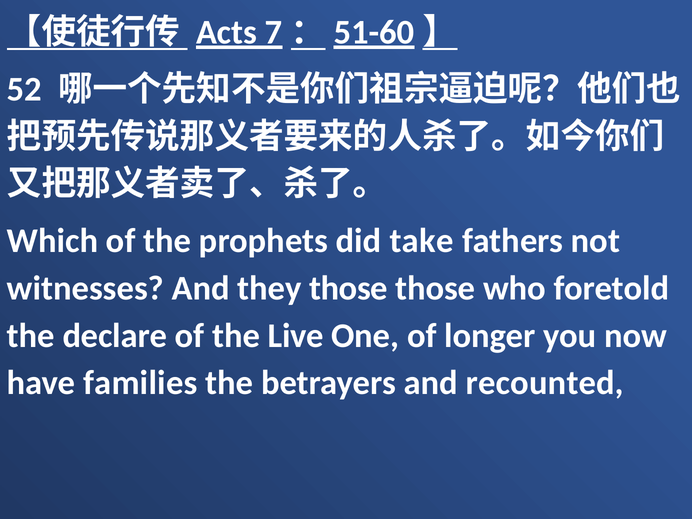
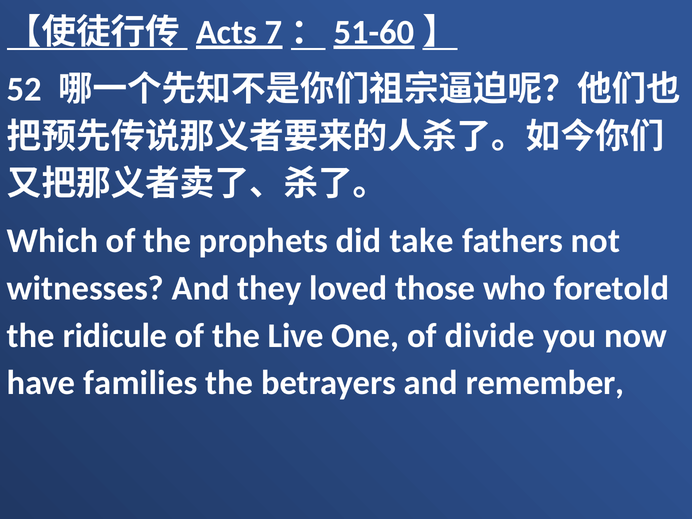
they those: those -> loved
declare: declare -> ridicule
longer: longer -> divide
recounted: recounted -> remember
